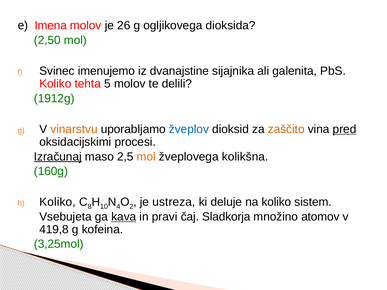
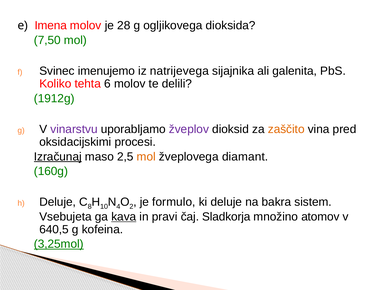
26: 26 -> 28
2,50: 2,50 -> 7,50
dvanajstine: dvanajstine -> natrijevega
5: 5 -> 6
vinarstvu colour: orange -> purple
žveplov colour: blue -> purple
pred underline: present -> none
kolikšna: kolikšna -> diamant
Koliko at (58, 202): Koliko -> Deluje
ustreza: ustreza -> formulo
na koliko: koliko -> bakra
419,8: 419,8 -> 640,5
3,25mol underline: none -> present
